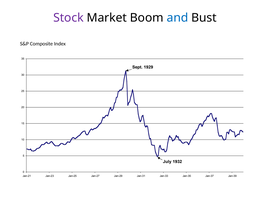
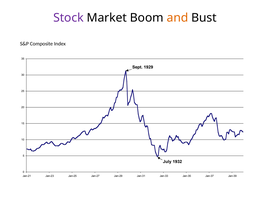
and colour: blue -> orange
